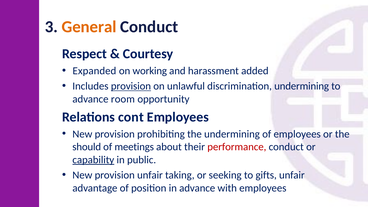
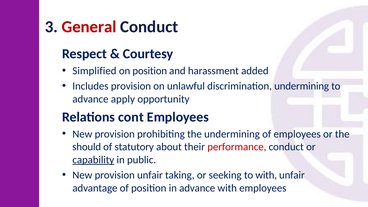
General colour: orange -> red
Expanded: Expanded -> Simplified
on working: working -> position
provision at (131, 86) underline: present -> none
room: room -> apply
meetings: meetings -> statutory
to gifts: gifts -> with
